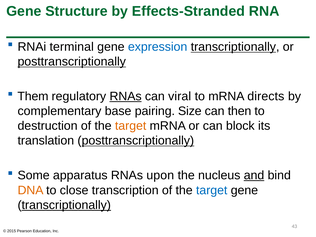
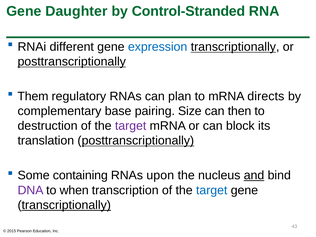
Structure: Structure -> Daughter
Effects-Stranded: Effects-Stranded -> Control-Stranded
terminal: terminal -> different
RNAs at (126, 96) underline: present -> none
viral: viral -> plan
target at (131, 126) colour: orange -> purple
apparatus: apparatus -> containing
DNA colour: orange -> purple
close: close -> when
